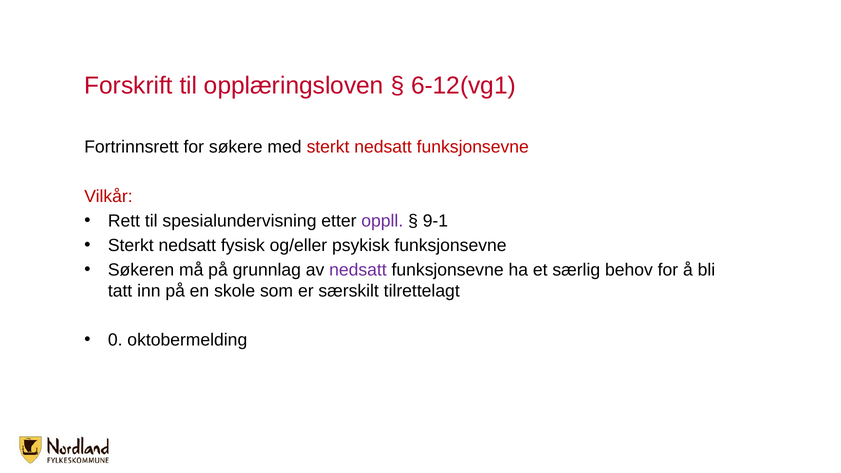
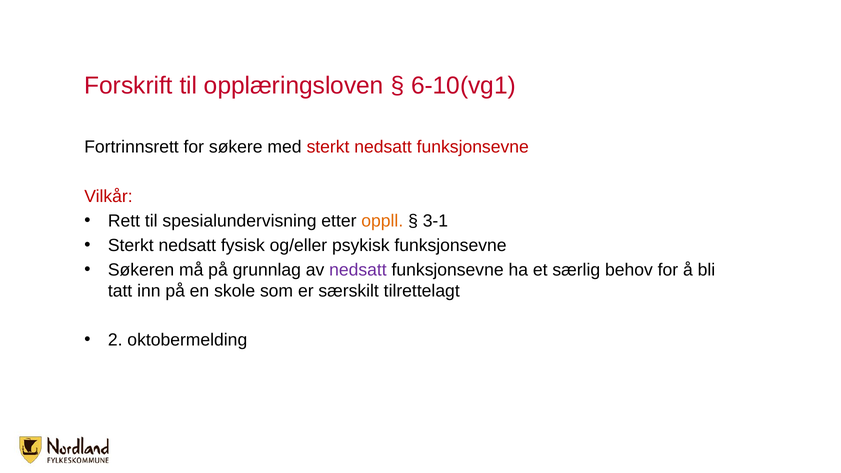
6-12(vg1: 6-12(vg1 -> 6-10(vg1
oppll colour: purple -> orange
9-1: 9-1 -> 3-1
0: 0 -> 2
